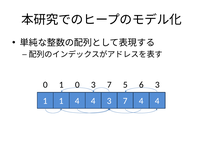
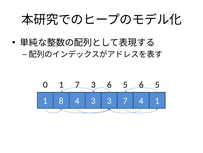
1 0: 0 -> 7
7 at (109, 84): 7 -> 6
5 6 3: 3 -> 5
1 1: 1 -> 8
4 at (93, 100): 4 -> 3
7 4 4: 4 -> 1
